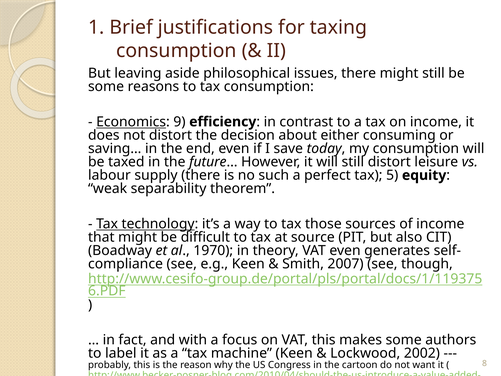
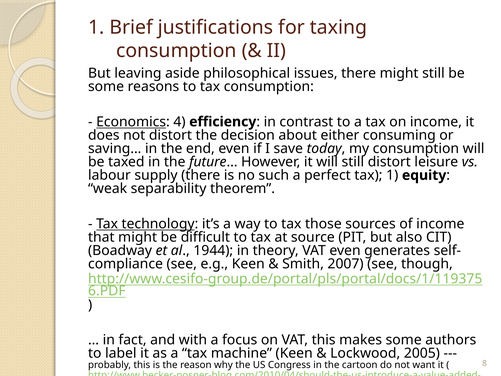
9: 9 -> 4
tax 5: 5 -> 1
1970: 1970 -> 1944
2002: 2002 -> 2005
